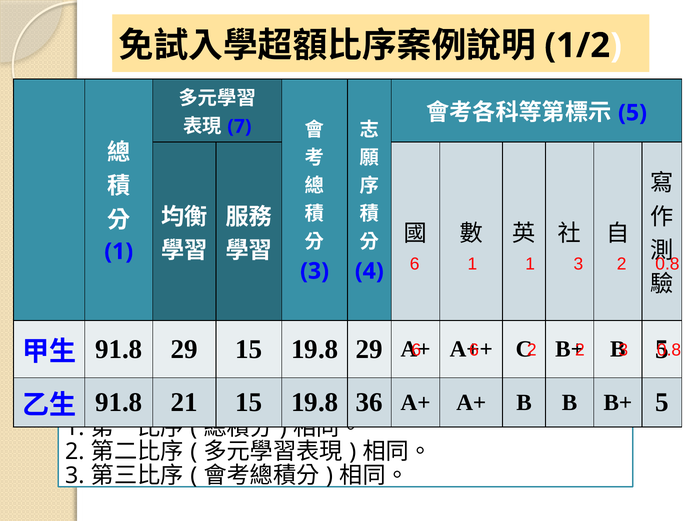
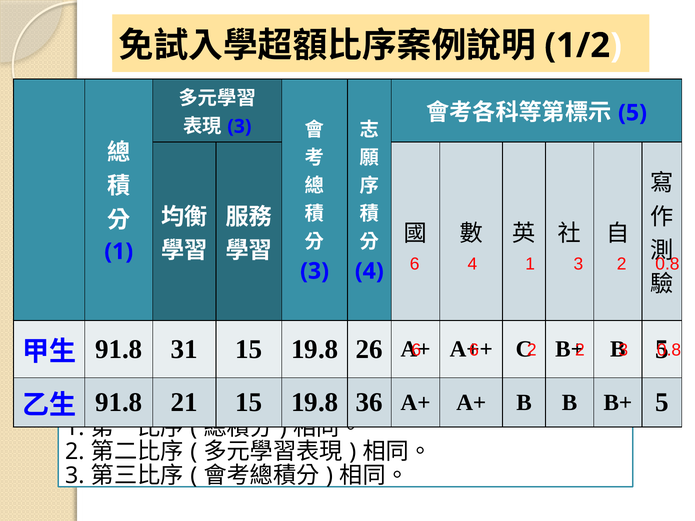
7 at (239, 126): 7 -> 3
6 1: 1 -> 4
91.8 29: 29 -> 31
19.8 29: 29 -> 26
